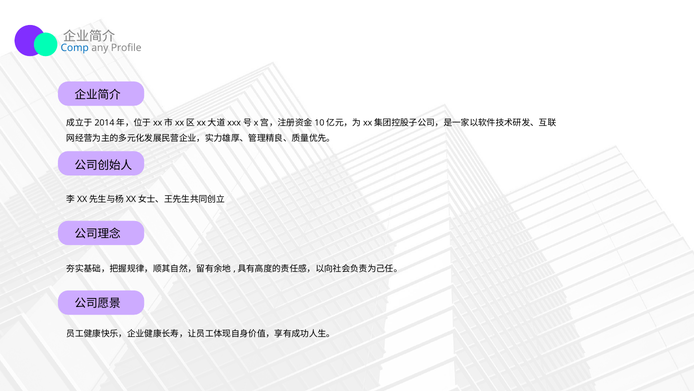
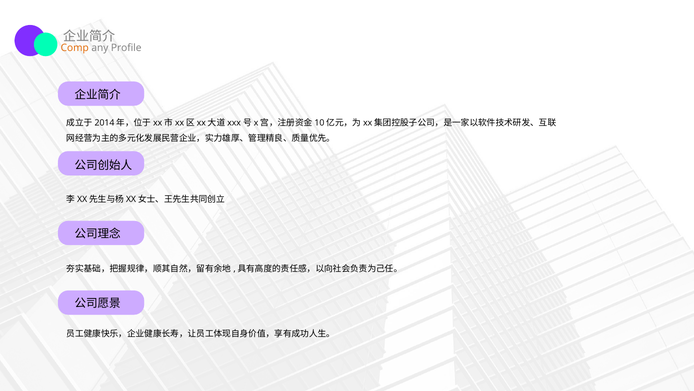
Comp colour: blue -> orange
